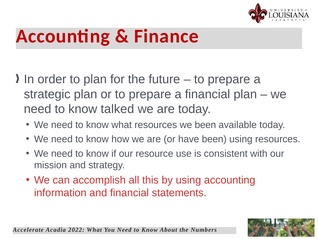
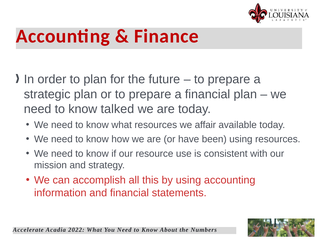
we been: been -> affair
